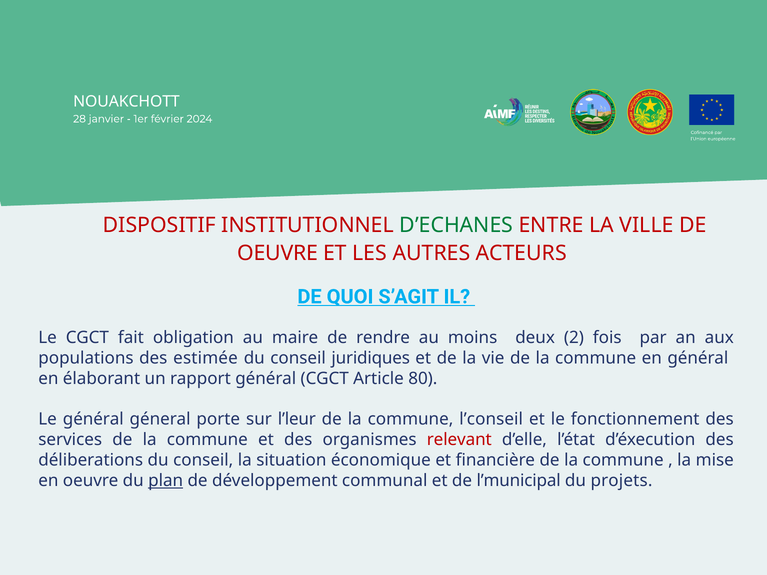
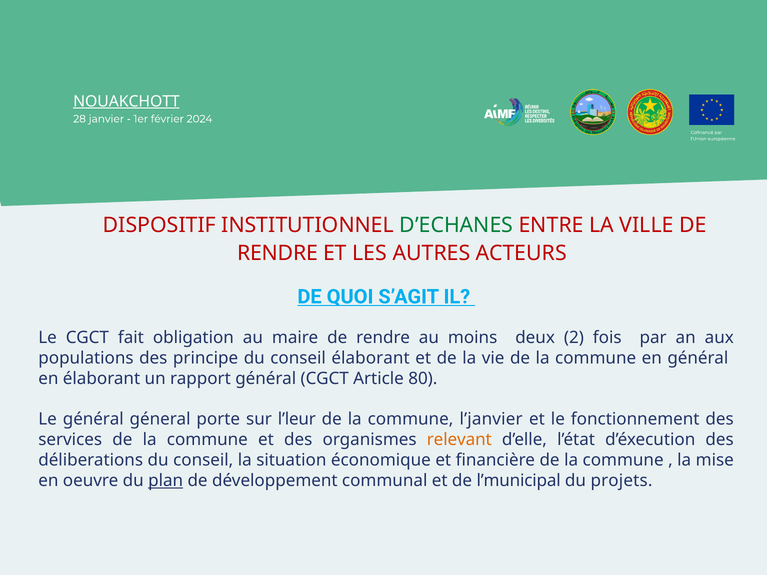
NOUAKCHOTT underline: none -> present
OEUVRE at (278, 253): OEUVRE -> RENDRE
estimée: estimée -> principe
conseil juridiques: juridiques -> élaborant
l’conseil: l’conseil -> l’janvier
relevant colour: red -> orange
